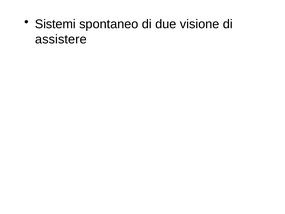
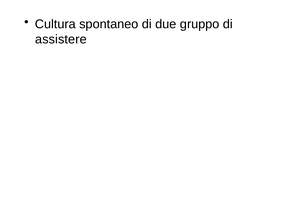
Sistemi: Sistemi -> Cultura
visione: visione -> gruppo
